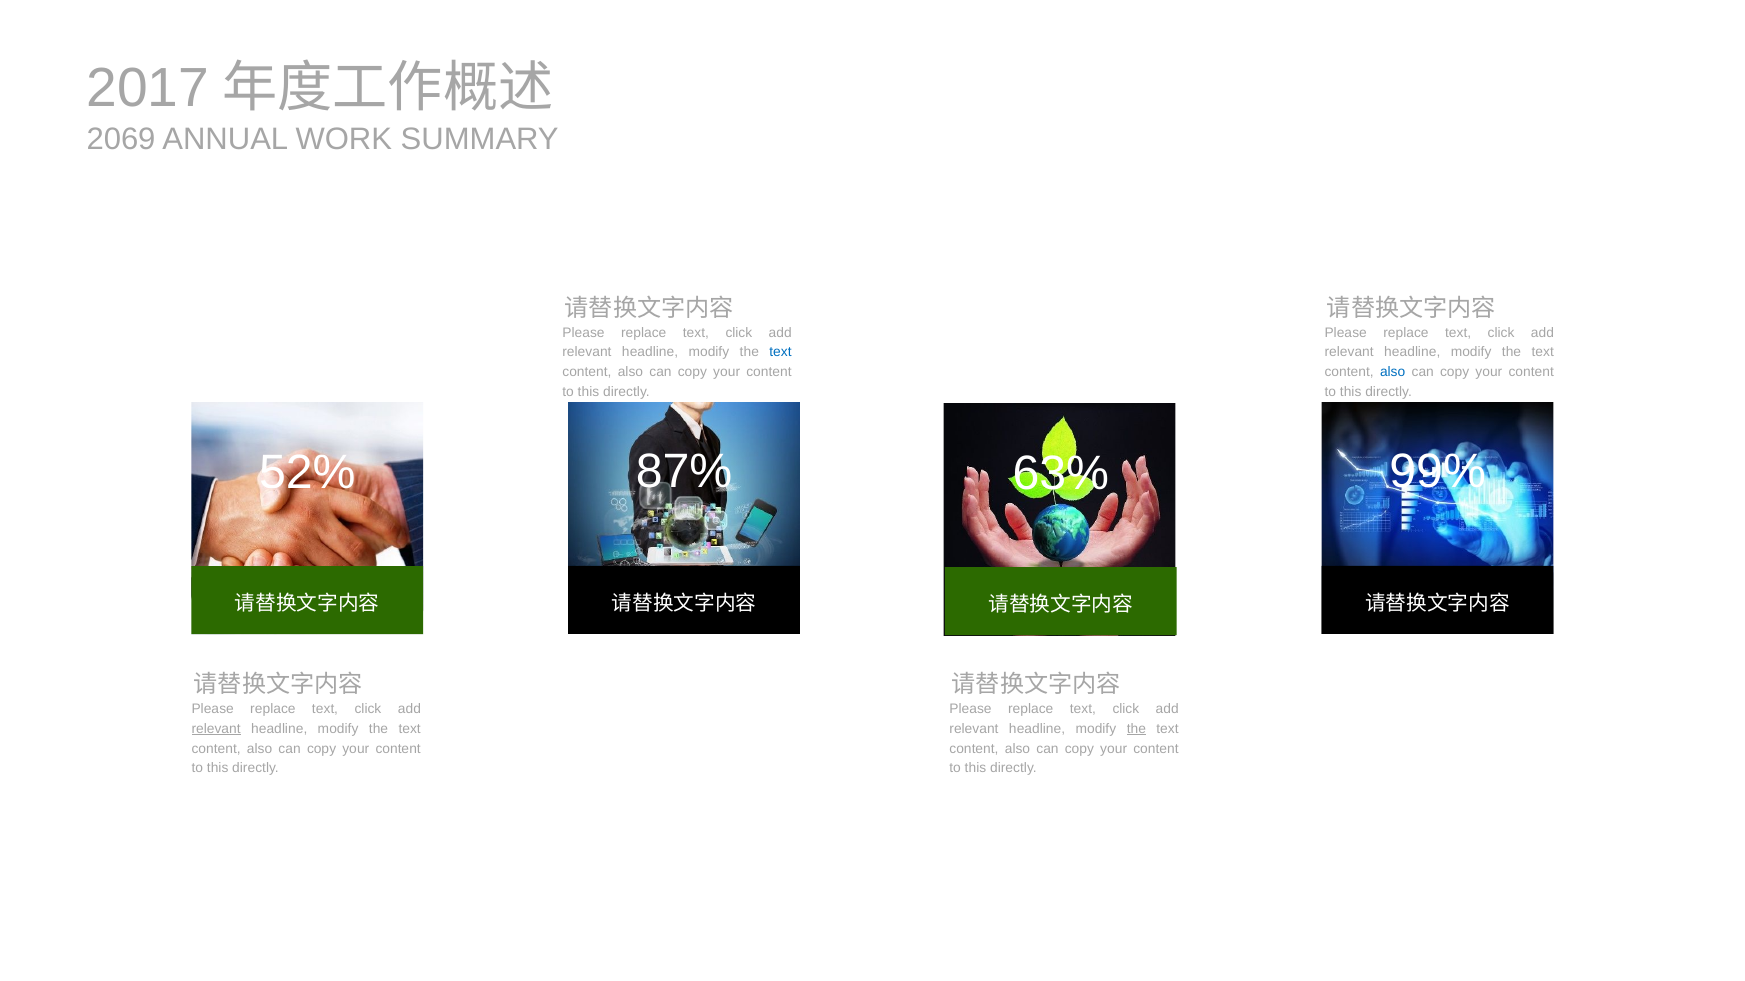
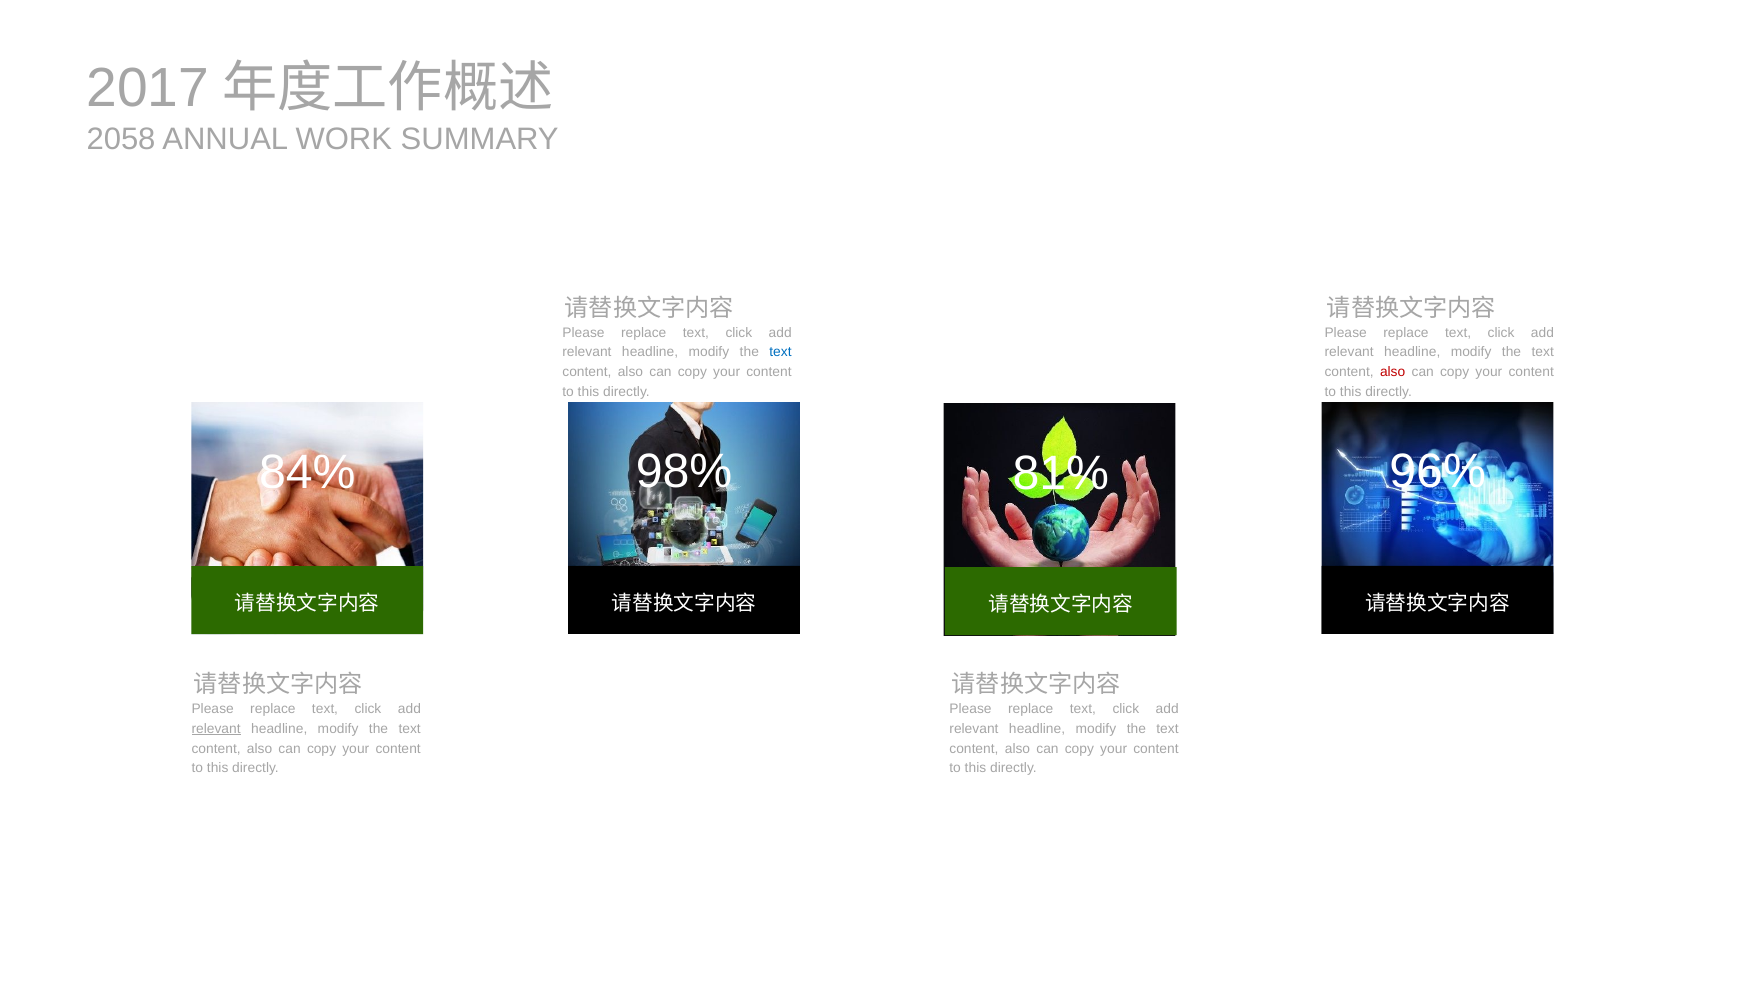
2069: 2069 -> 2058
also at (1393, 372) colour: blue -> red
87%: 87% -> 98%
99%: 99% -> 96%
52%: 52% -> 84%
63%: 63% -> 81%
the at (1136, 729) underline: present -> none
